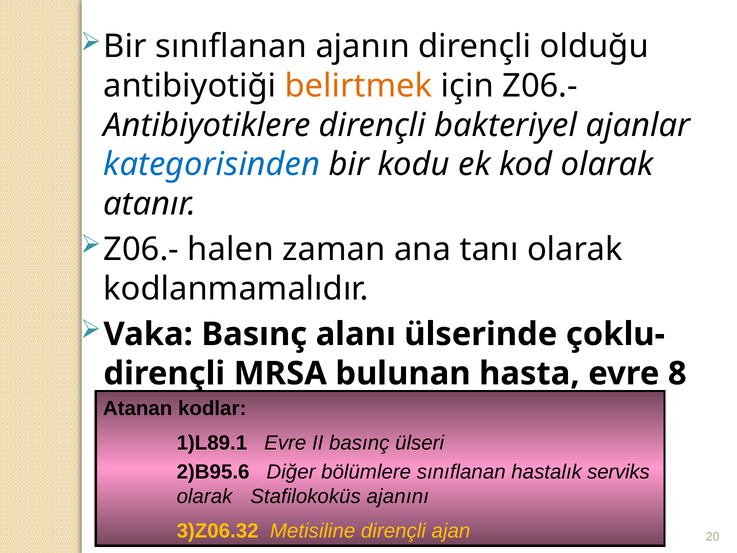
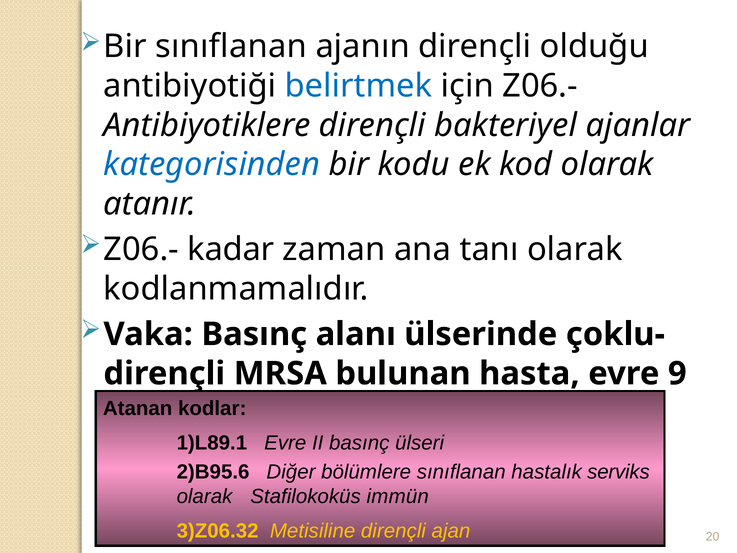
belirtmek colour: orange -> blue
halen: halen -> kadar
8: 8 -> 9
ajanını: ajanını -> immün
